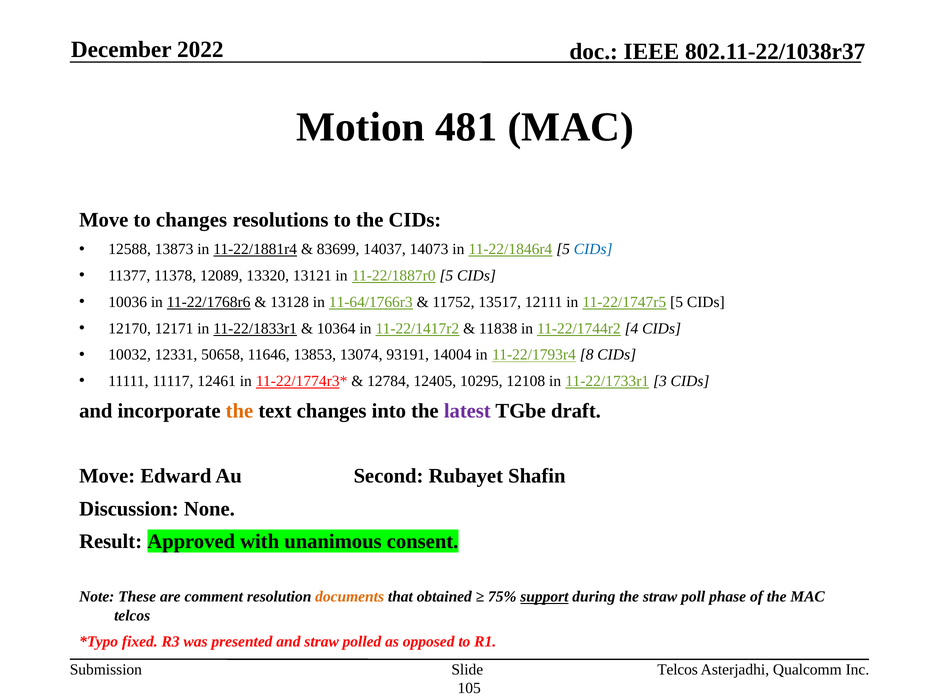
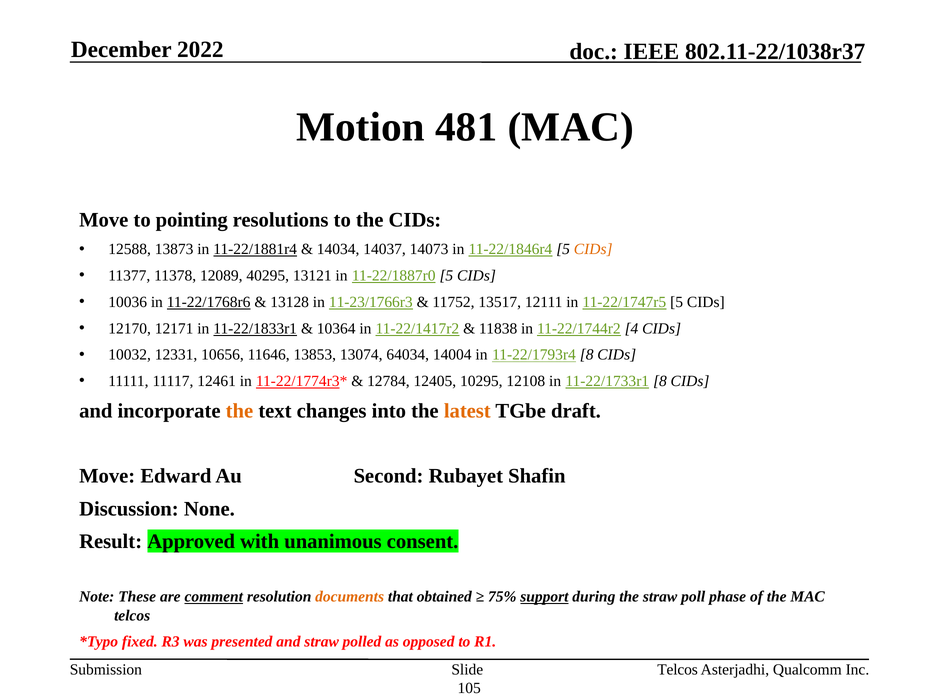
to changes: changes -> pointing
83699: 83699 -> 14034
CIDs at (593, 249) colour: blue -> orange
13320: 13320 -> 40295
11-64/1766r3: 11-64/1766r3 -> 11-23/1766r3
50658: 50658 -> 10656
93191: 93191 -> 64034
11-22/1733r1 3: 3 -> 8
latest colour: purple -> orange
comment underline: none -> present
